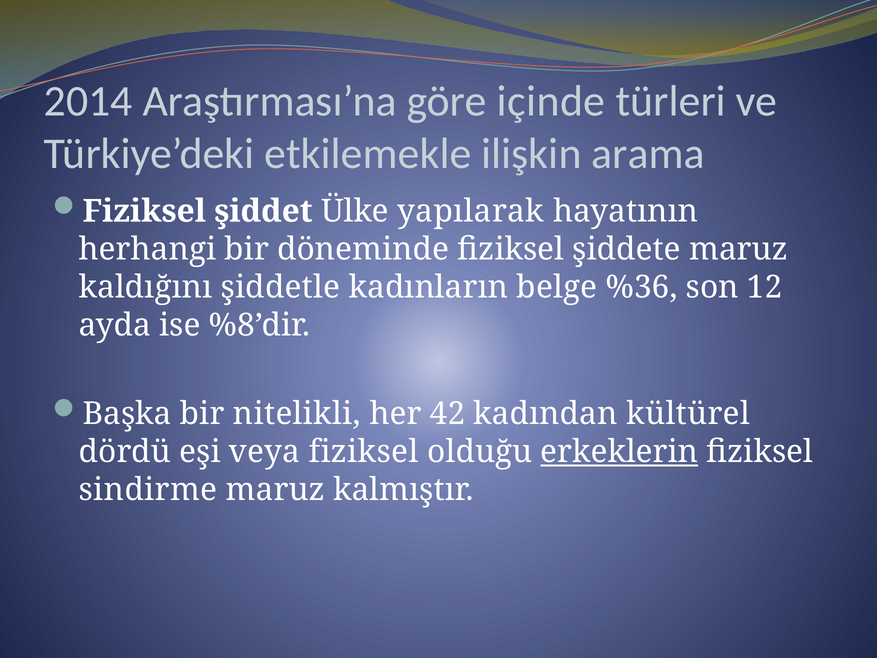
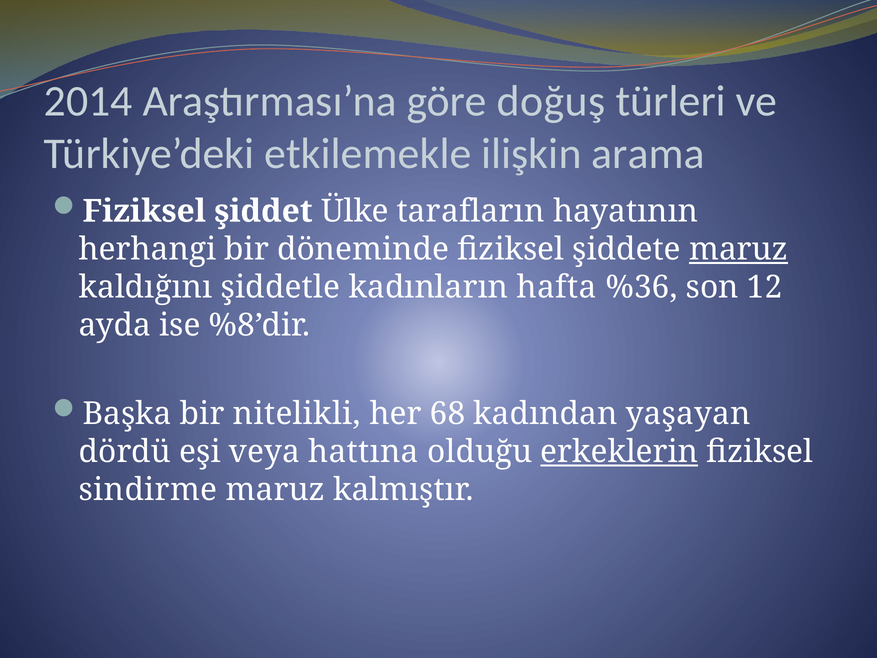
içinde: içinde -> doğuş
yapılarak: yapılarak -> tarafların
maruz at (739, 249) underline: none -> present
belge: belge -> hafta
42: 42 -> 68
kültürel: kültürel -> yaşayan
veya fiziksel: fiziksel -> hattına
